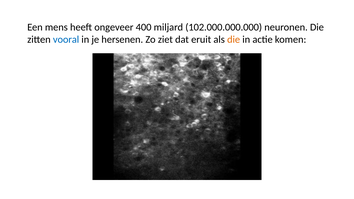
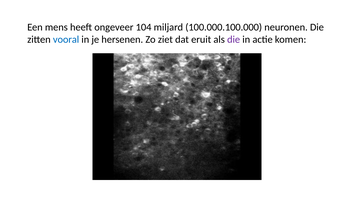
400: 400 -> 104
102.000.000.000: 102.000.000.000 -> 100.000.100.000
die at (234, 40) colour: orange -> purple
